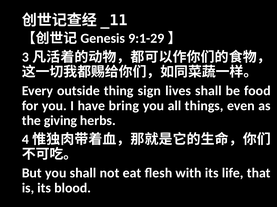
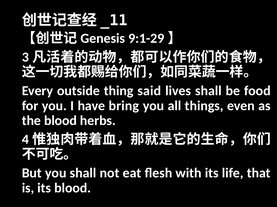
sign: sign -> said
the giving: giving -> blood
